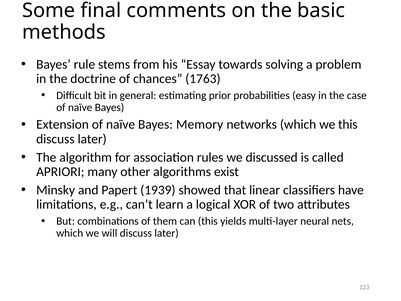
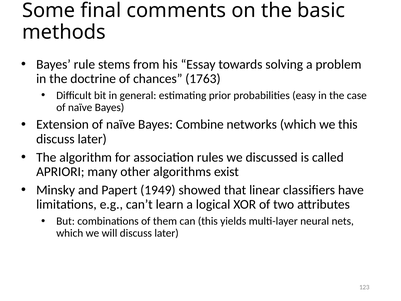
Memory: Memory -> Combine
1939: 1939 -> 1949
